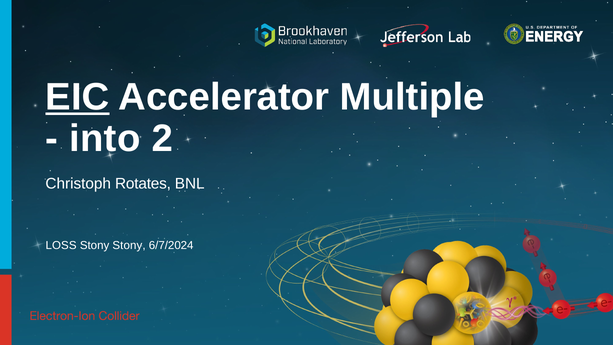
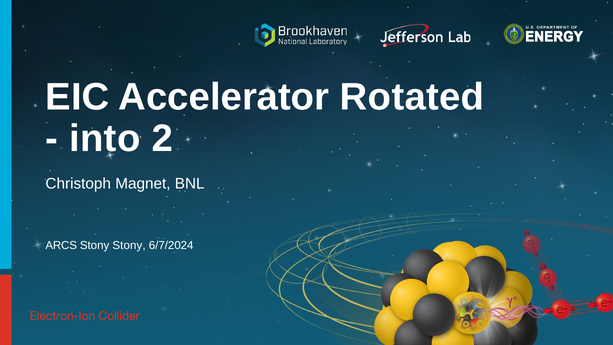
EIC underline: present -> none
Multiple: Multiple -> Rotated
Rotates: Rotates -> Magnet
LOSS: LOSS -> ARCS
